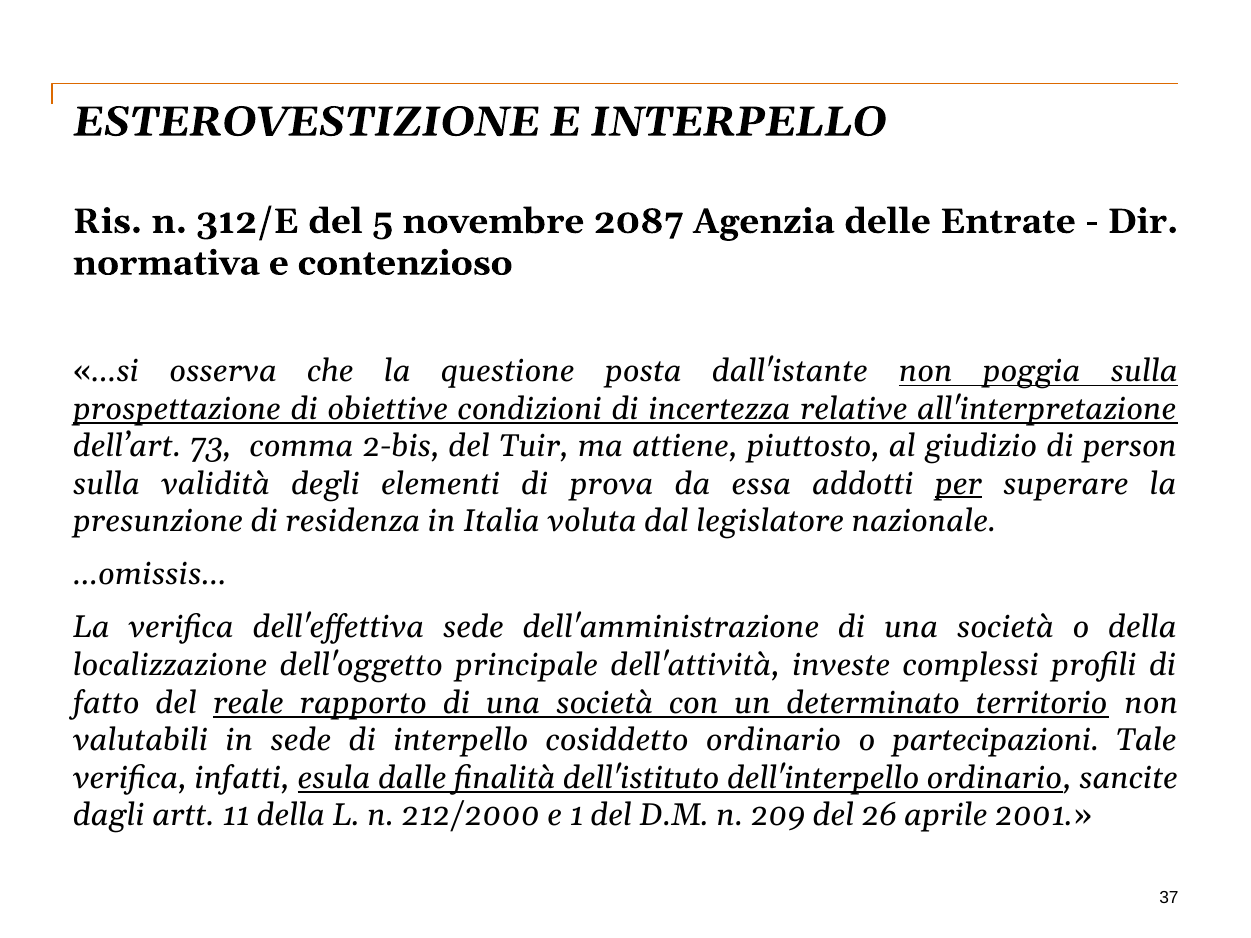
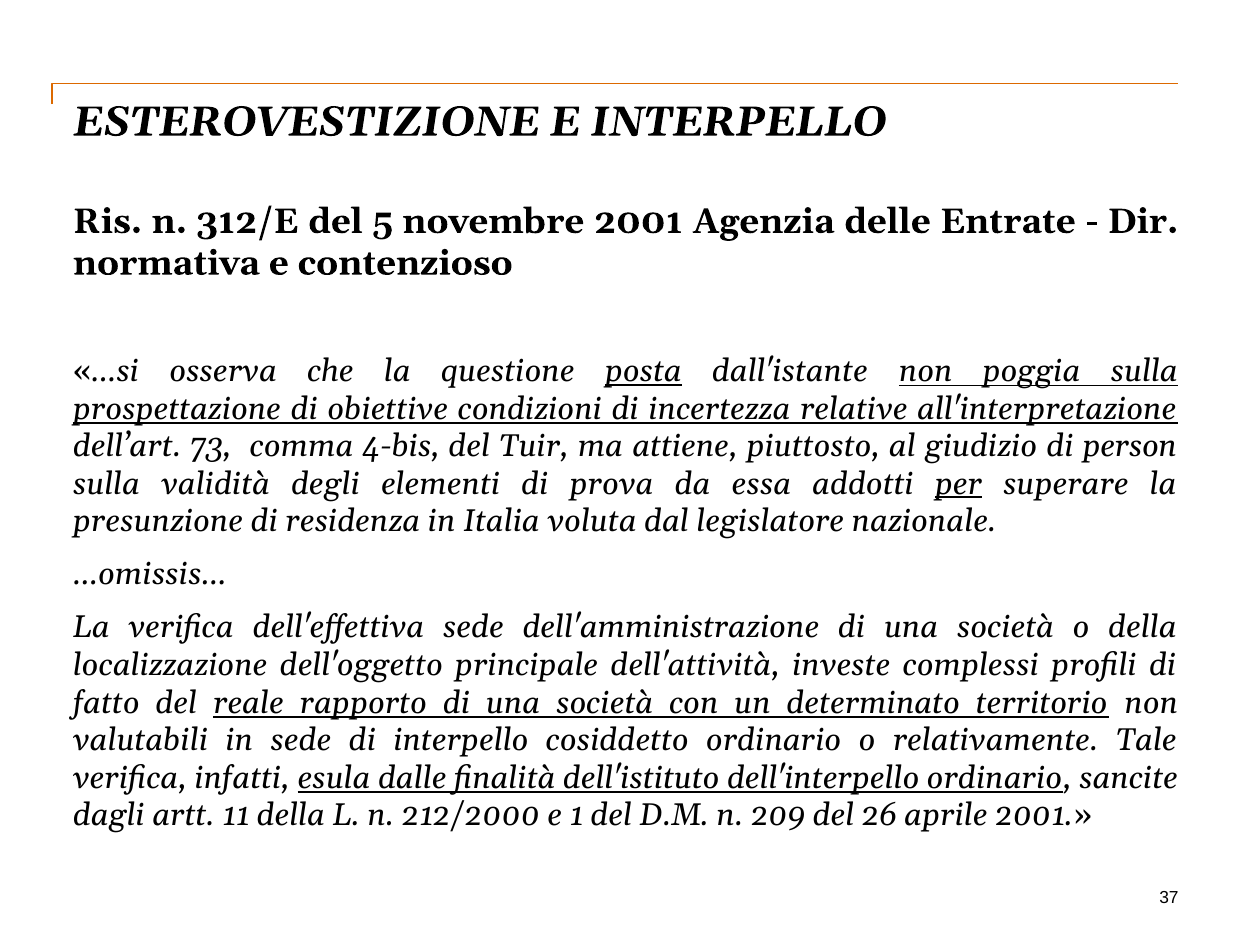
novembre 2087: 2087 -> 2001
posta underline: none -> present
2-bis: 2-bis -> 4-bis
partecipazioni: partecipazioni -> relativamente
